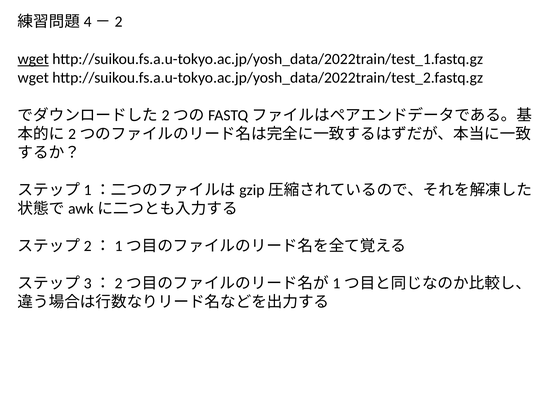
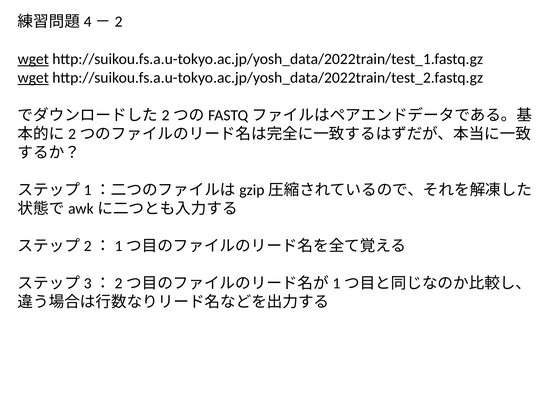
wget at (33, 78) underline: none -> present
